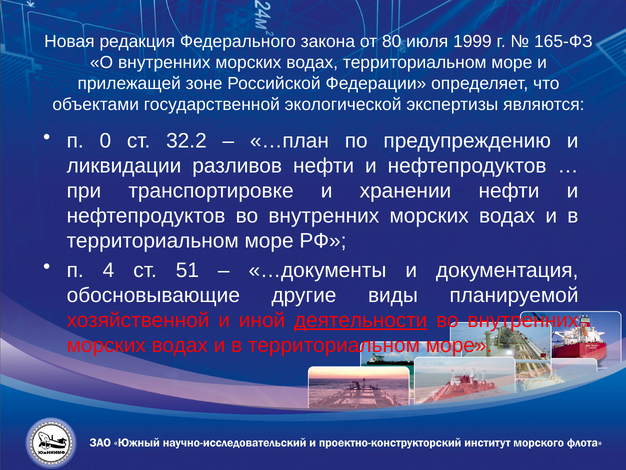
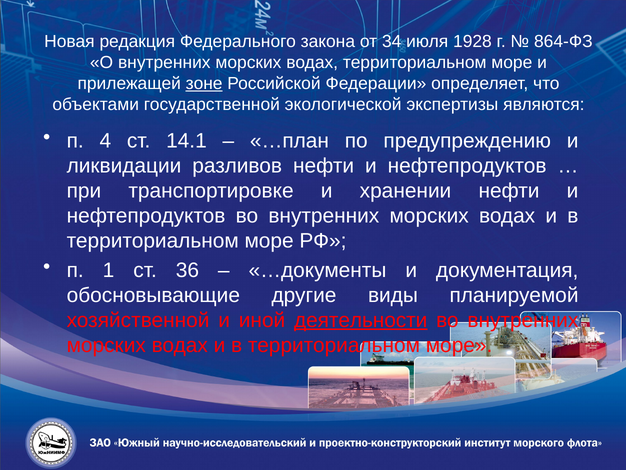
80: 80 -> 34
1999: 1999 -> 1928
165-ФЗ: 165-ФЗ -> 864-ФЗ
зоне underline: none -> present
0: 0 -> 4
32.2: 32.2 -> 14.1
4: 4 -> 1
51: 51 -> 36
